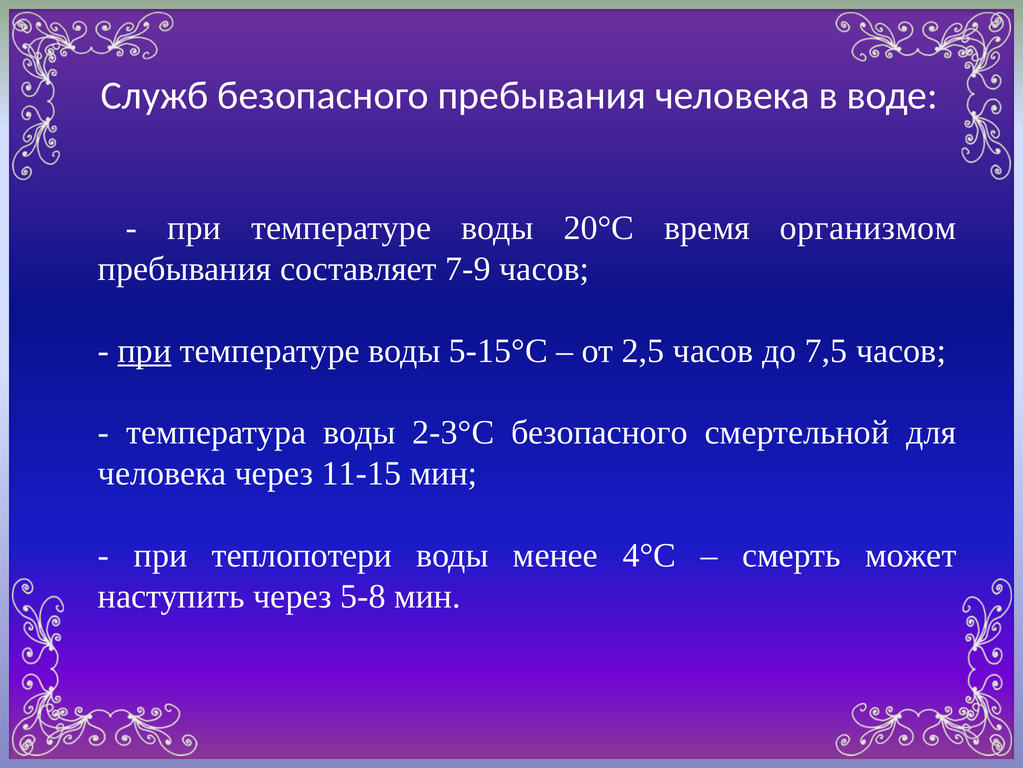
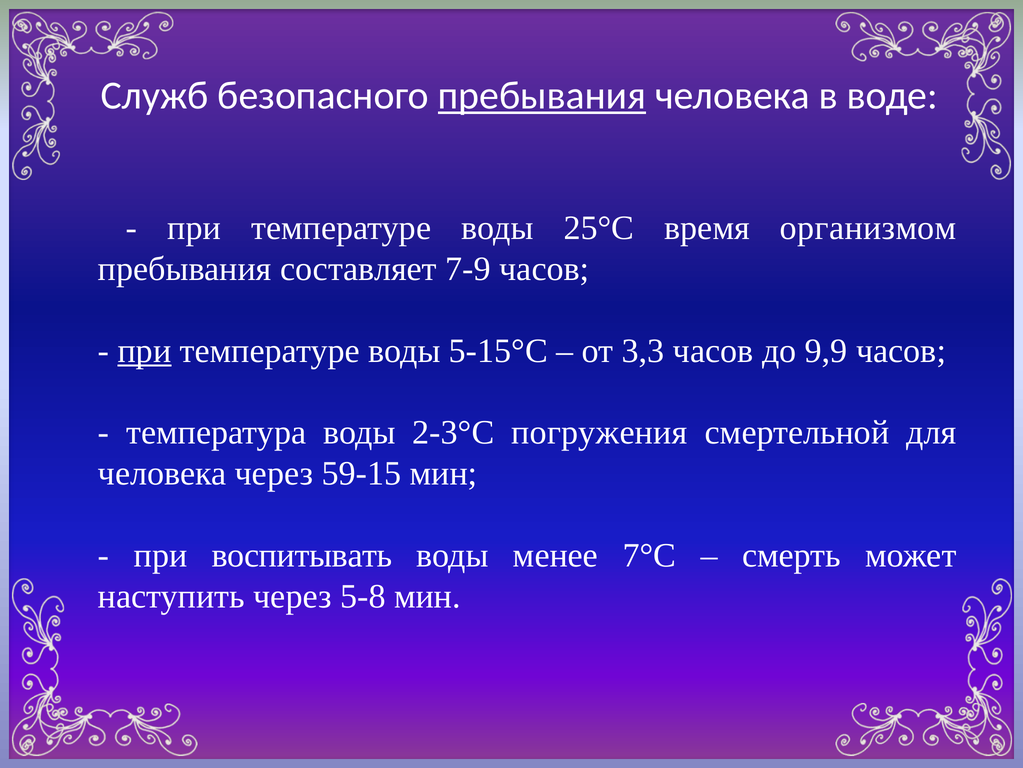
пребывания at (542, 96) underline: none -> present
20°С: 20°С -> 25°С
2,5: 2,5 -> 3,3
7,5: 7,5 -> 9,9
2-3°С безопасного: безопасного -> погружения
11-15: 11-15 -> 59-15
теплопотери: теплопотери -> воспитывать
4°С: 4°С -> 7°С
